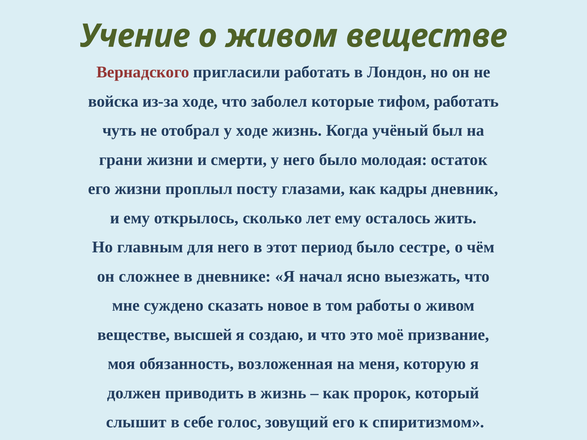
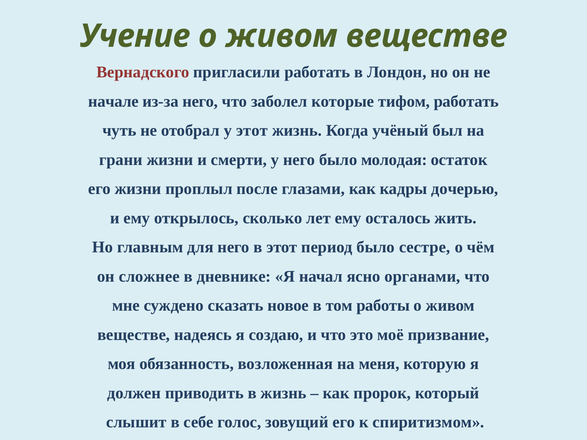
войска: войска -> начале
из-за ходе: ходе -> него
у ходе: ходе -> этот
посту: посту -> после
дневник: дневник -> дочерью
выезжать: выезжать -> органами
высшей: высшей -> надеясь
